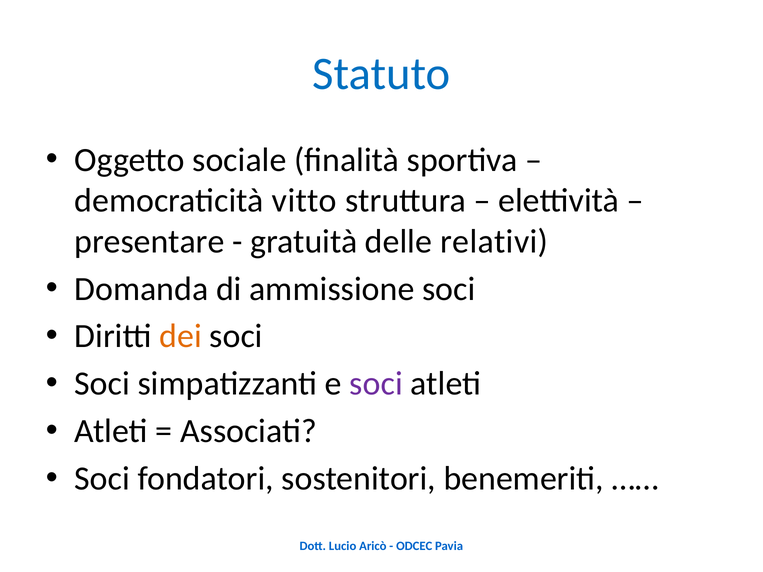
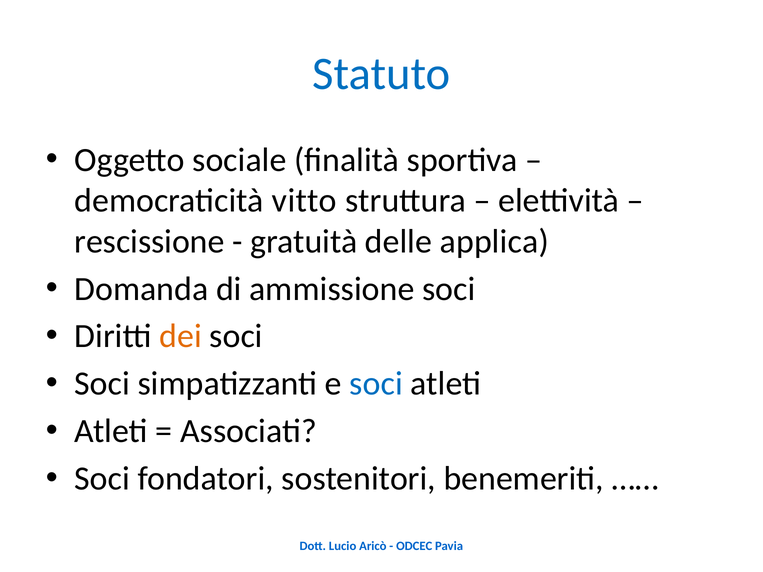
presentare: presentare -> rescissione
relativi: relativi -> applica
soci at (376, 384) colour: purple -> blue
